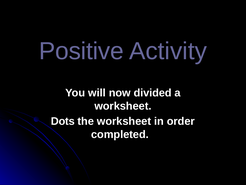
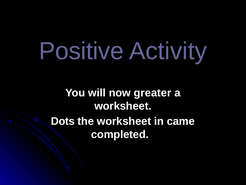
divided: divided -> greater
order: order -> came
